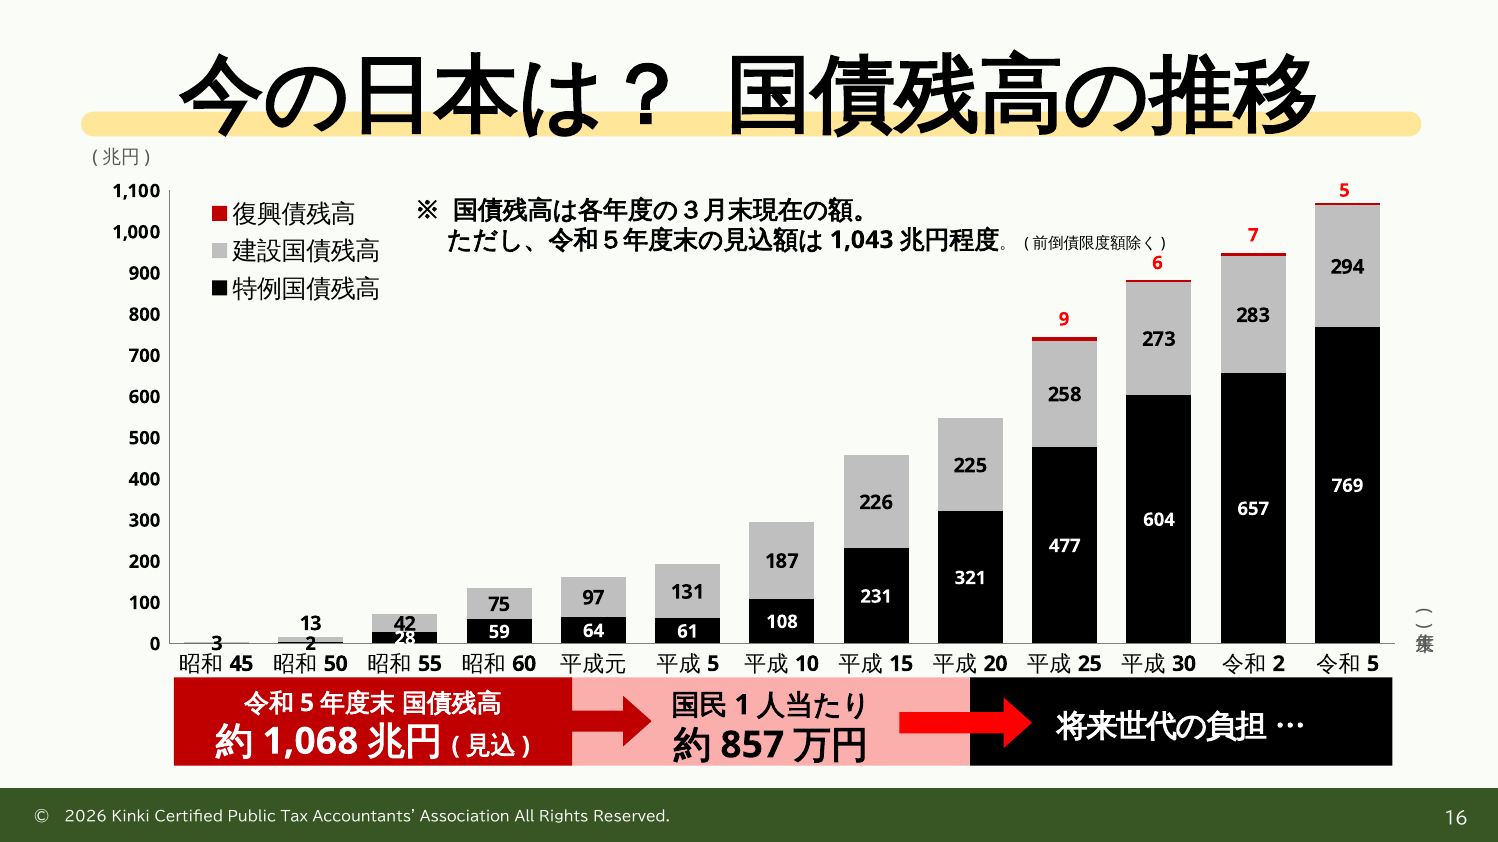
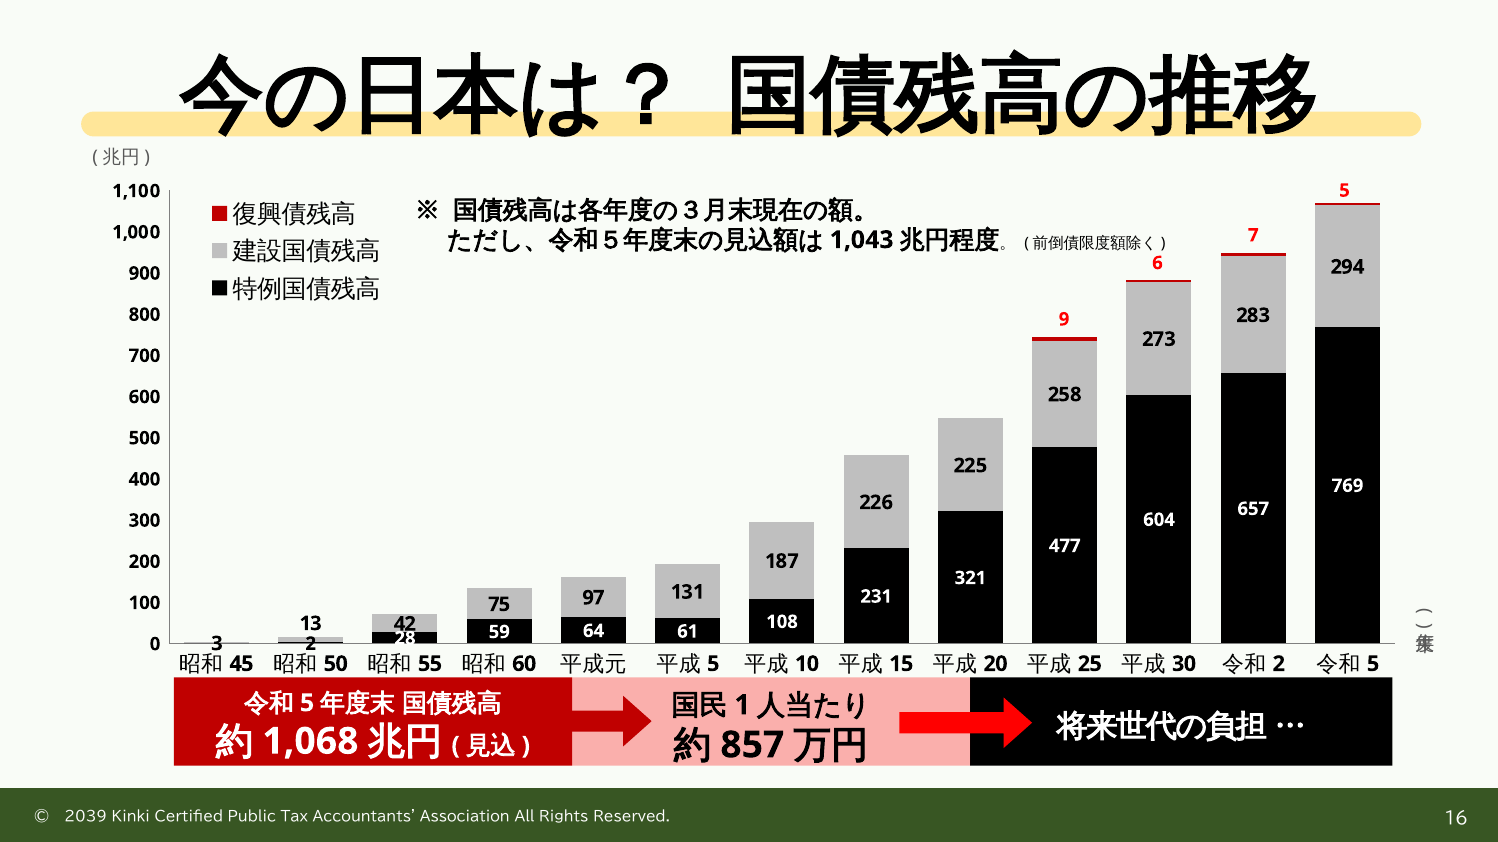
2026: 2026 -> 2039
